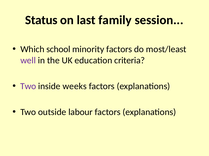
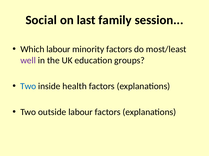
Status: Status -> Social
Which school: school -> labour
criteria: criteria -> groups
Two at (28, 87) colour: purple -> blue
weeks: weeks -> health
